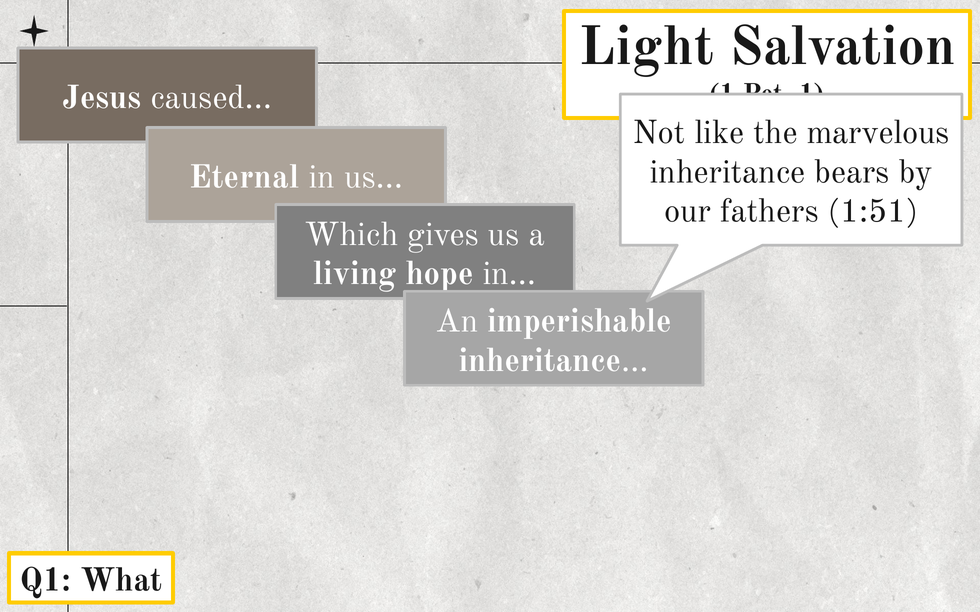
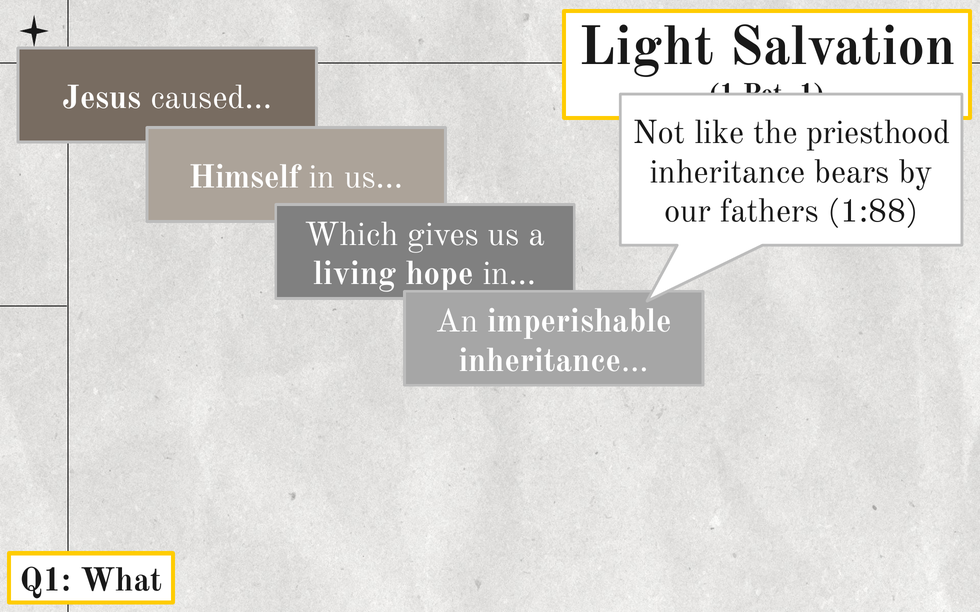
marvelous: marvelous -> priesthood
Eternal: Eternal -> Himself
1:51: 1:51 -> 1:88
